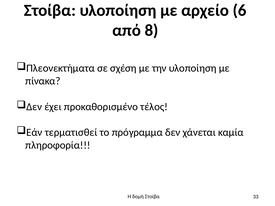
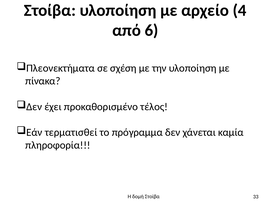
6: 6 -> 4
8: 8 -> 6
